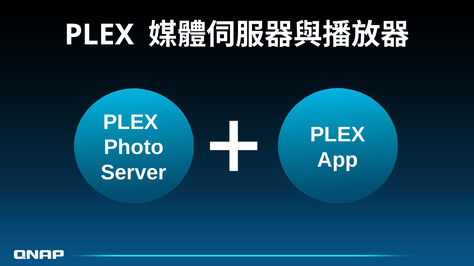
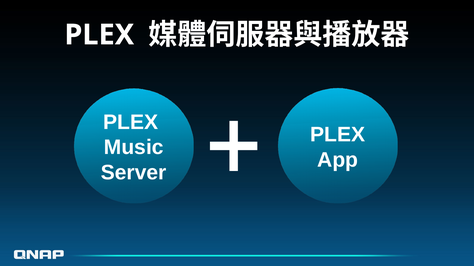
Photo: Photo -> Music
